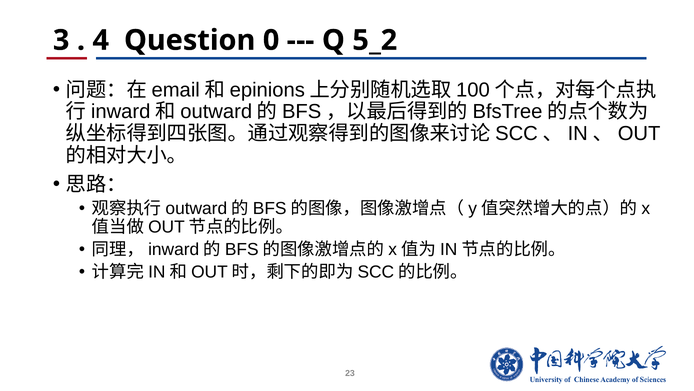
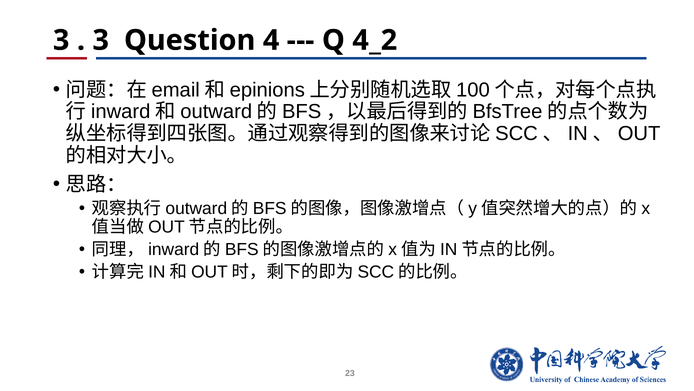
4 at (101, 40): 4 -> 3
0: 0 -> 4
5_2: 5_2 -> 4_2
